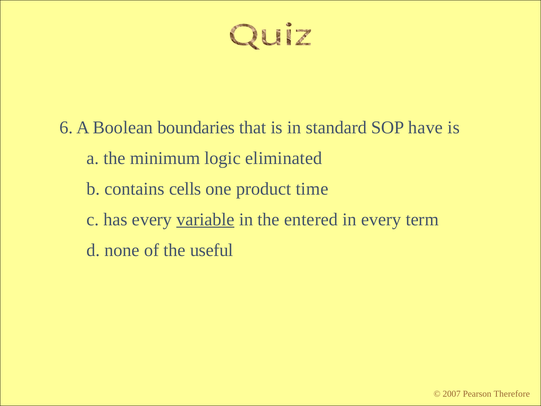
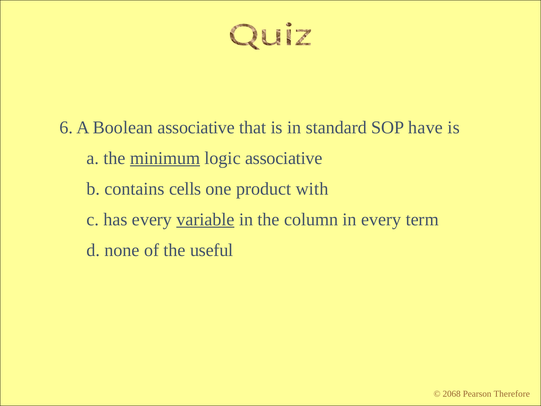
Boolean boundaries: boundaries -> associative
minimum underline: none -> present
logic eliminated: eliminated -> associative
time: time -> with
entered: entered -> column
2007: 2007 -> 2068
